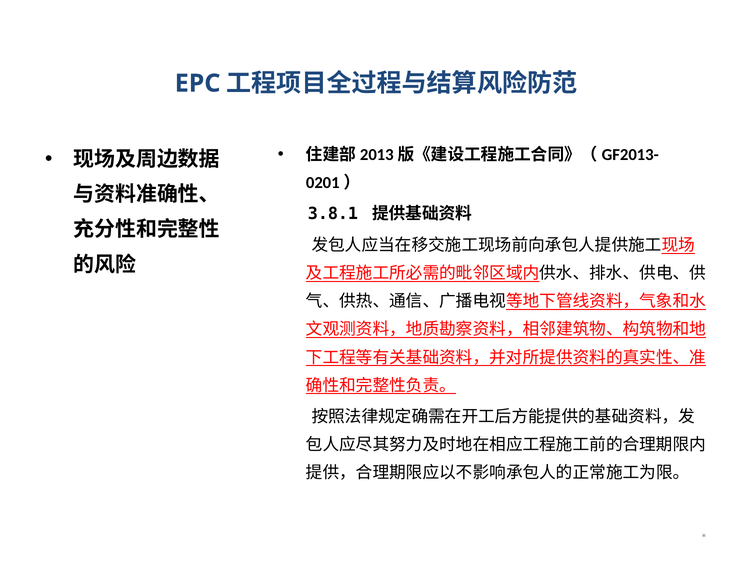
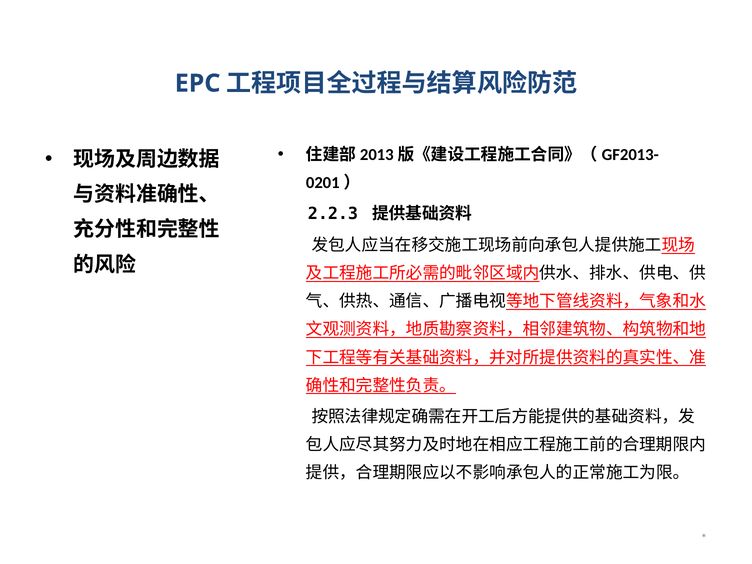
3.8.1: 3.8.1 -> 2.2.3
